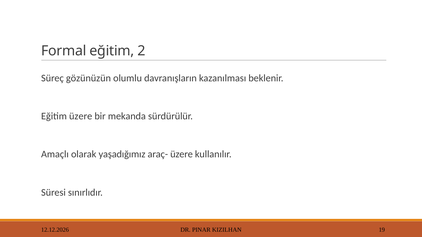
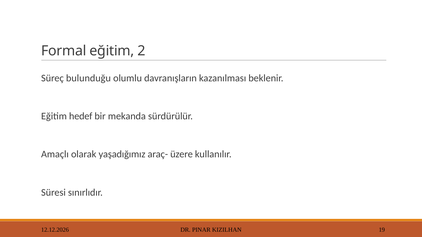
gözünüzün: gözünüzün -> bulunduğu
Eğitim üzere: üzere -> hedef
